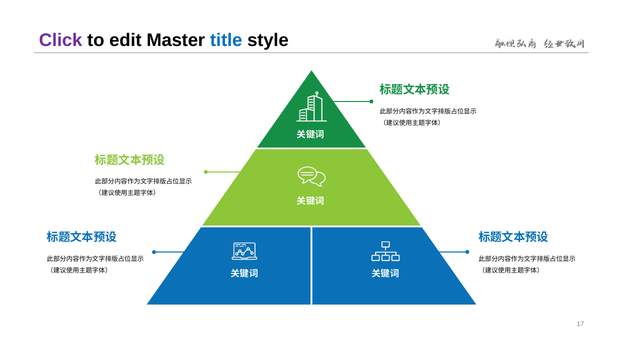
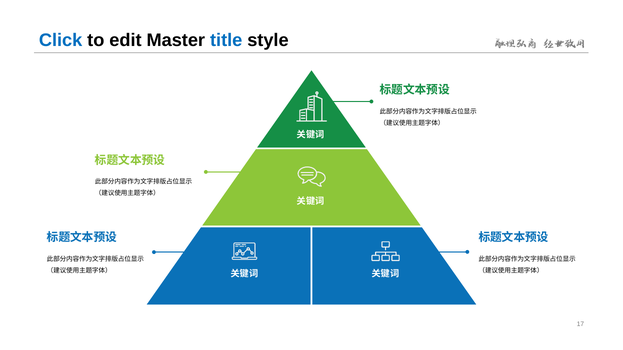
Click colour: purple -> blue
